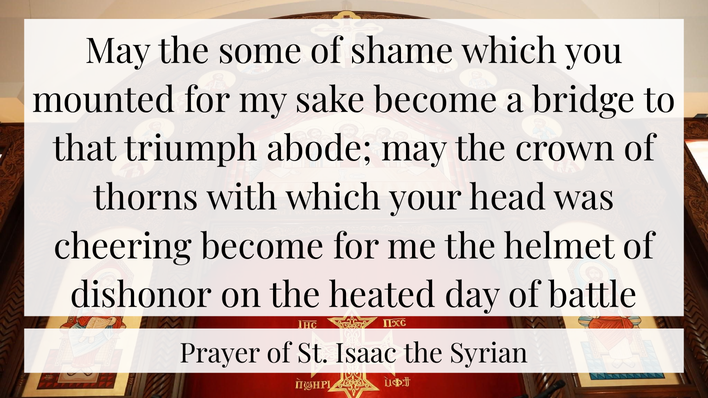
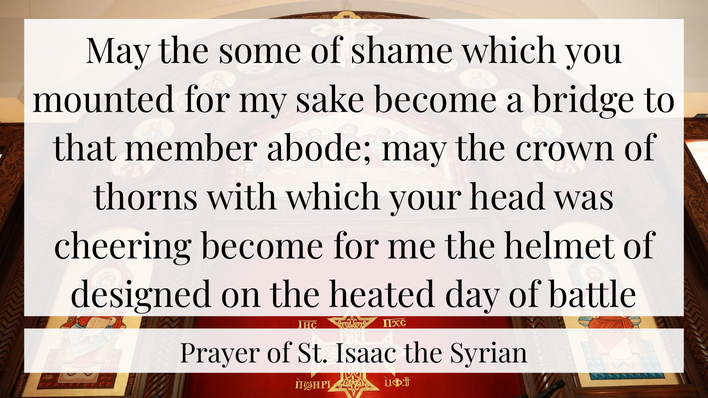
triumph: triumph -> member
dishonor: dishonor -> designed
